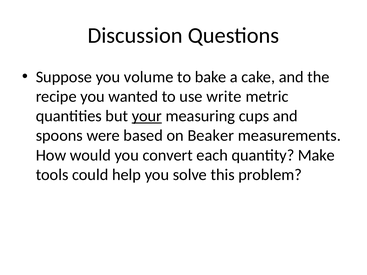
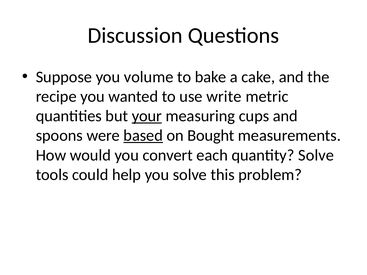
based underline: none -> present
Beaker: Beaker -> Bought
quantity Make: Make -> Solve
